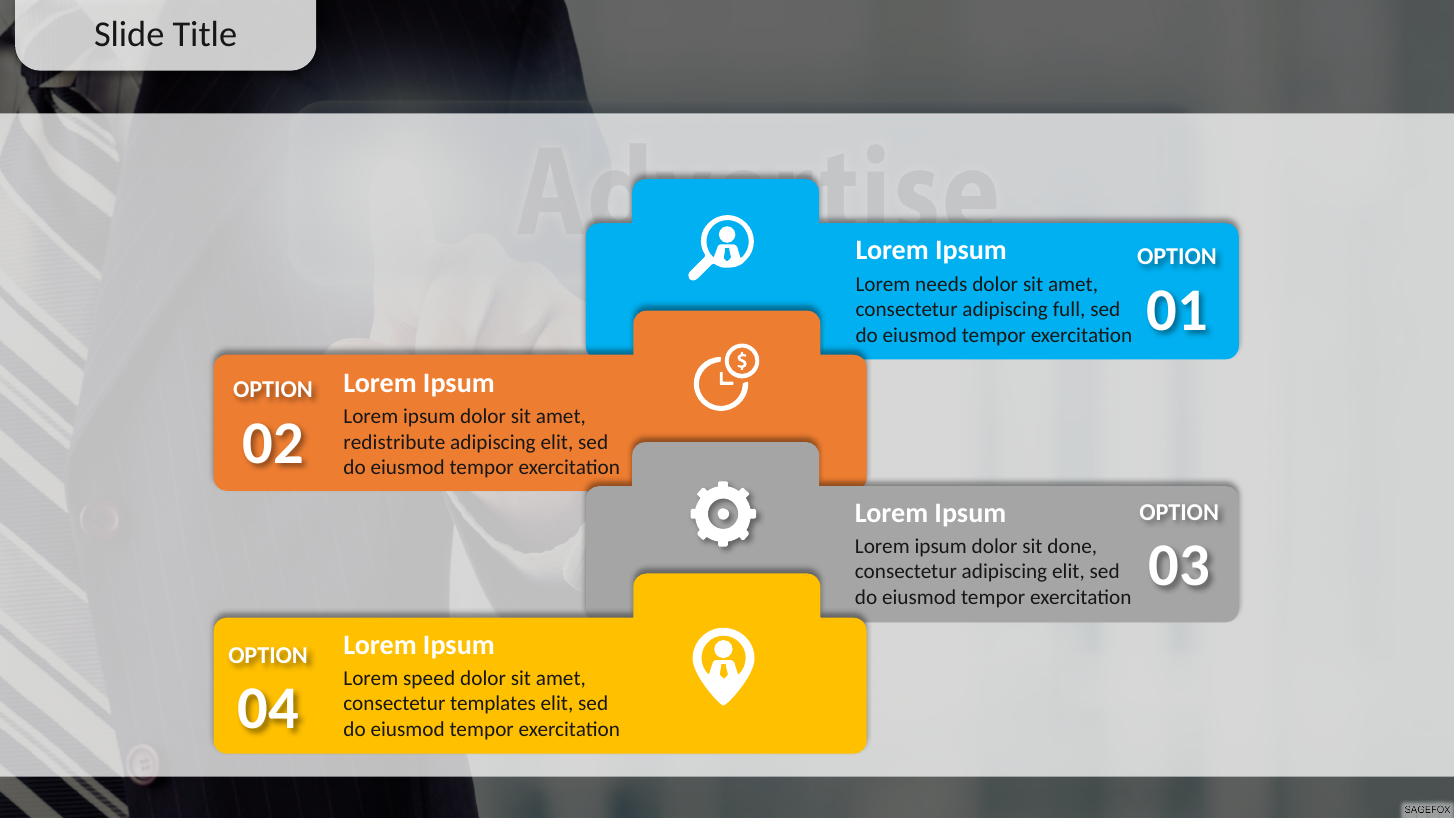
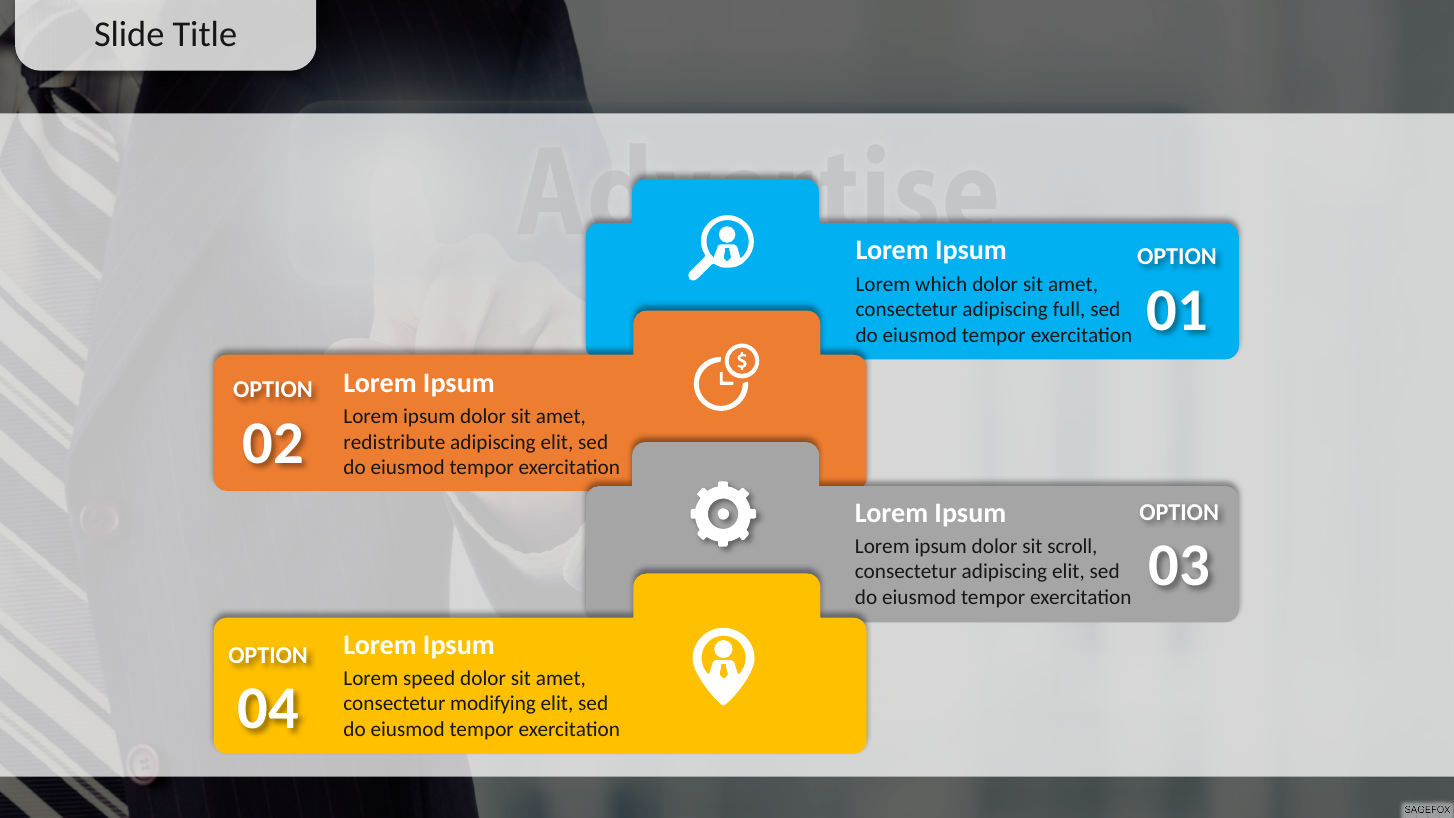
needs: needs -> which
done: done -> scroll
templates: templates -> modifying
